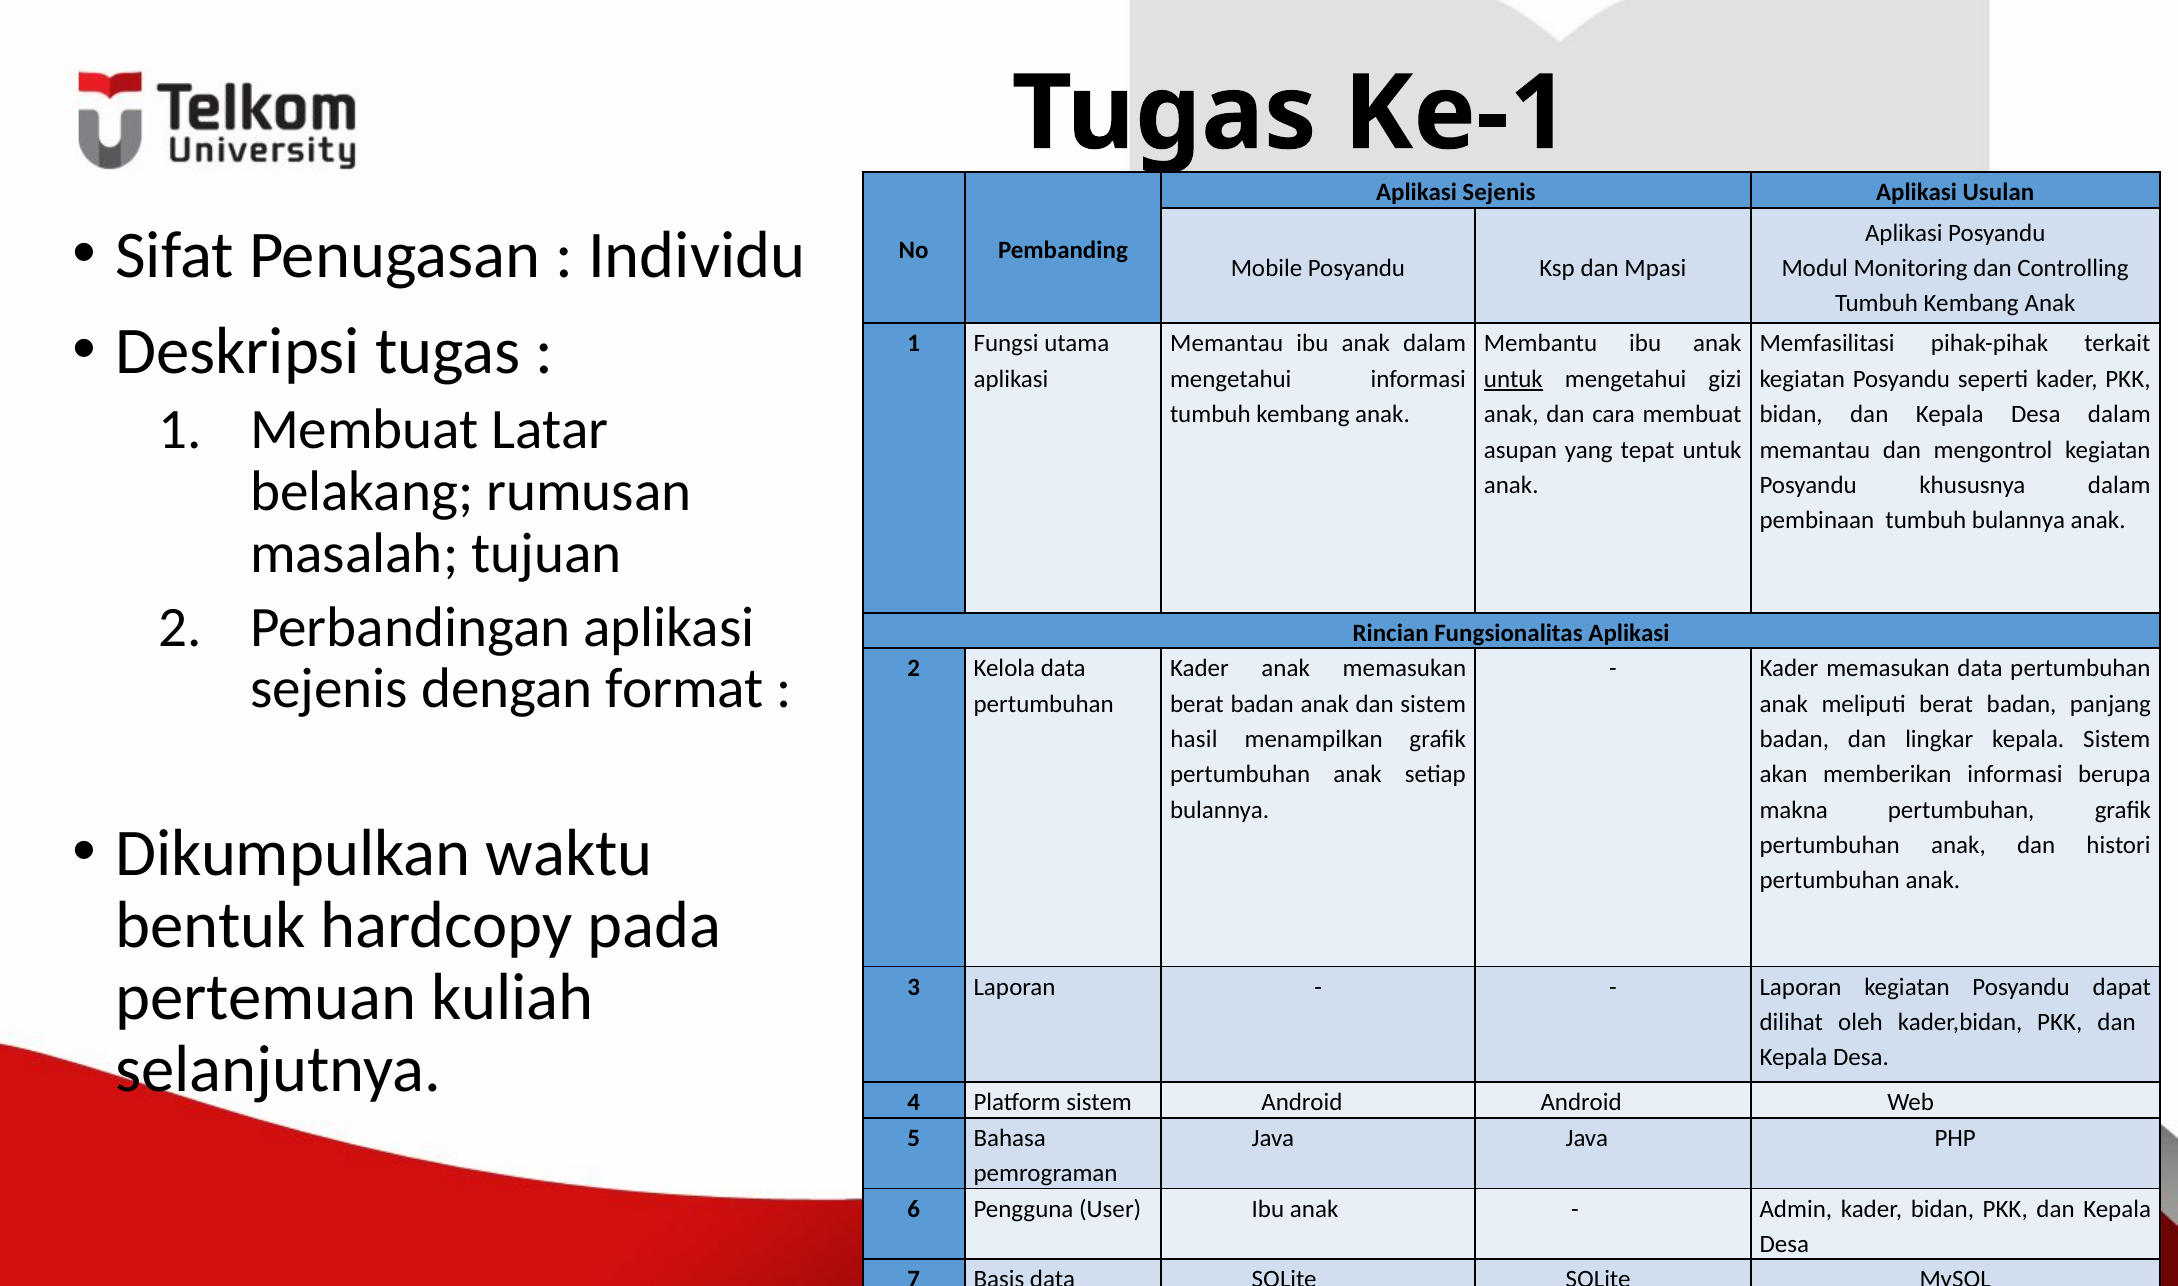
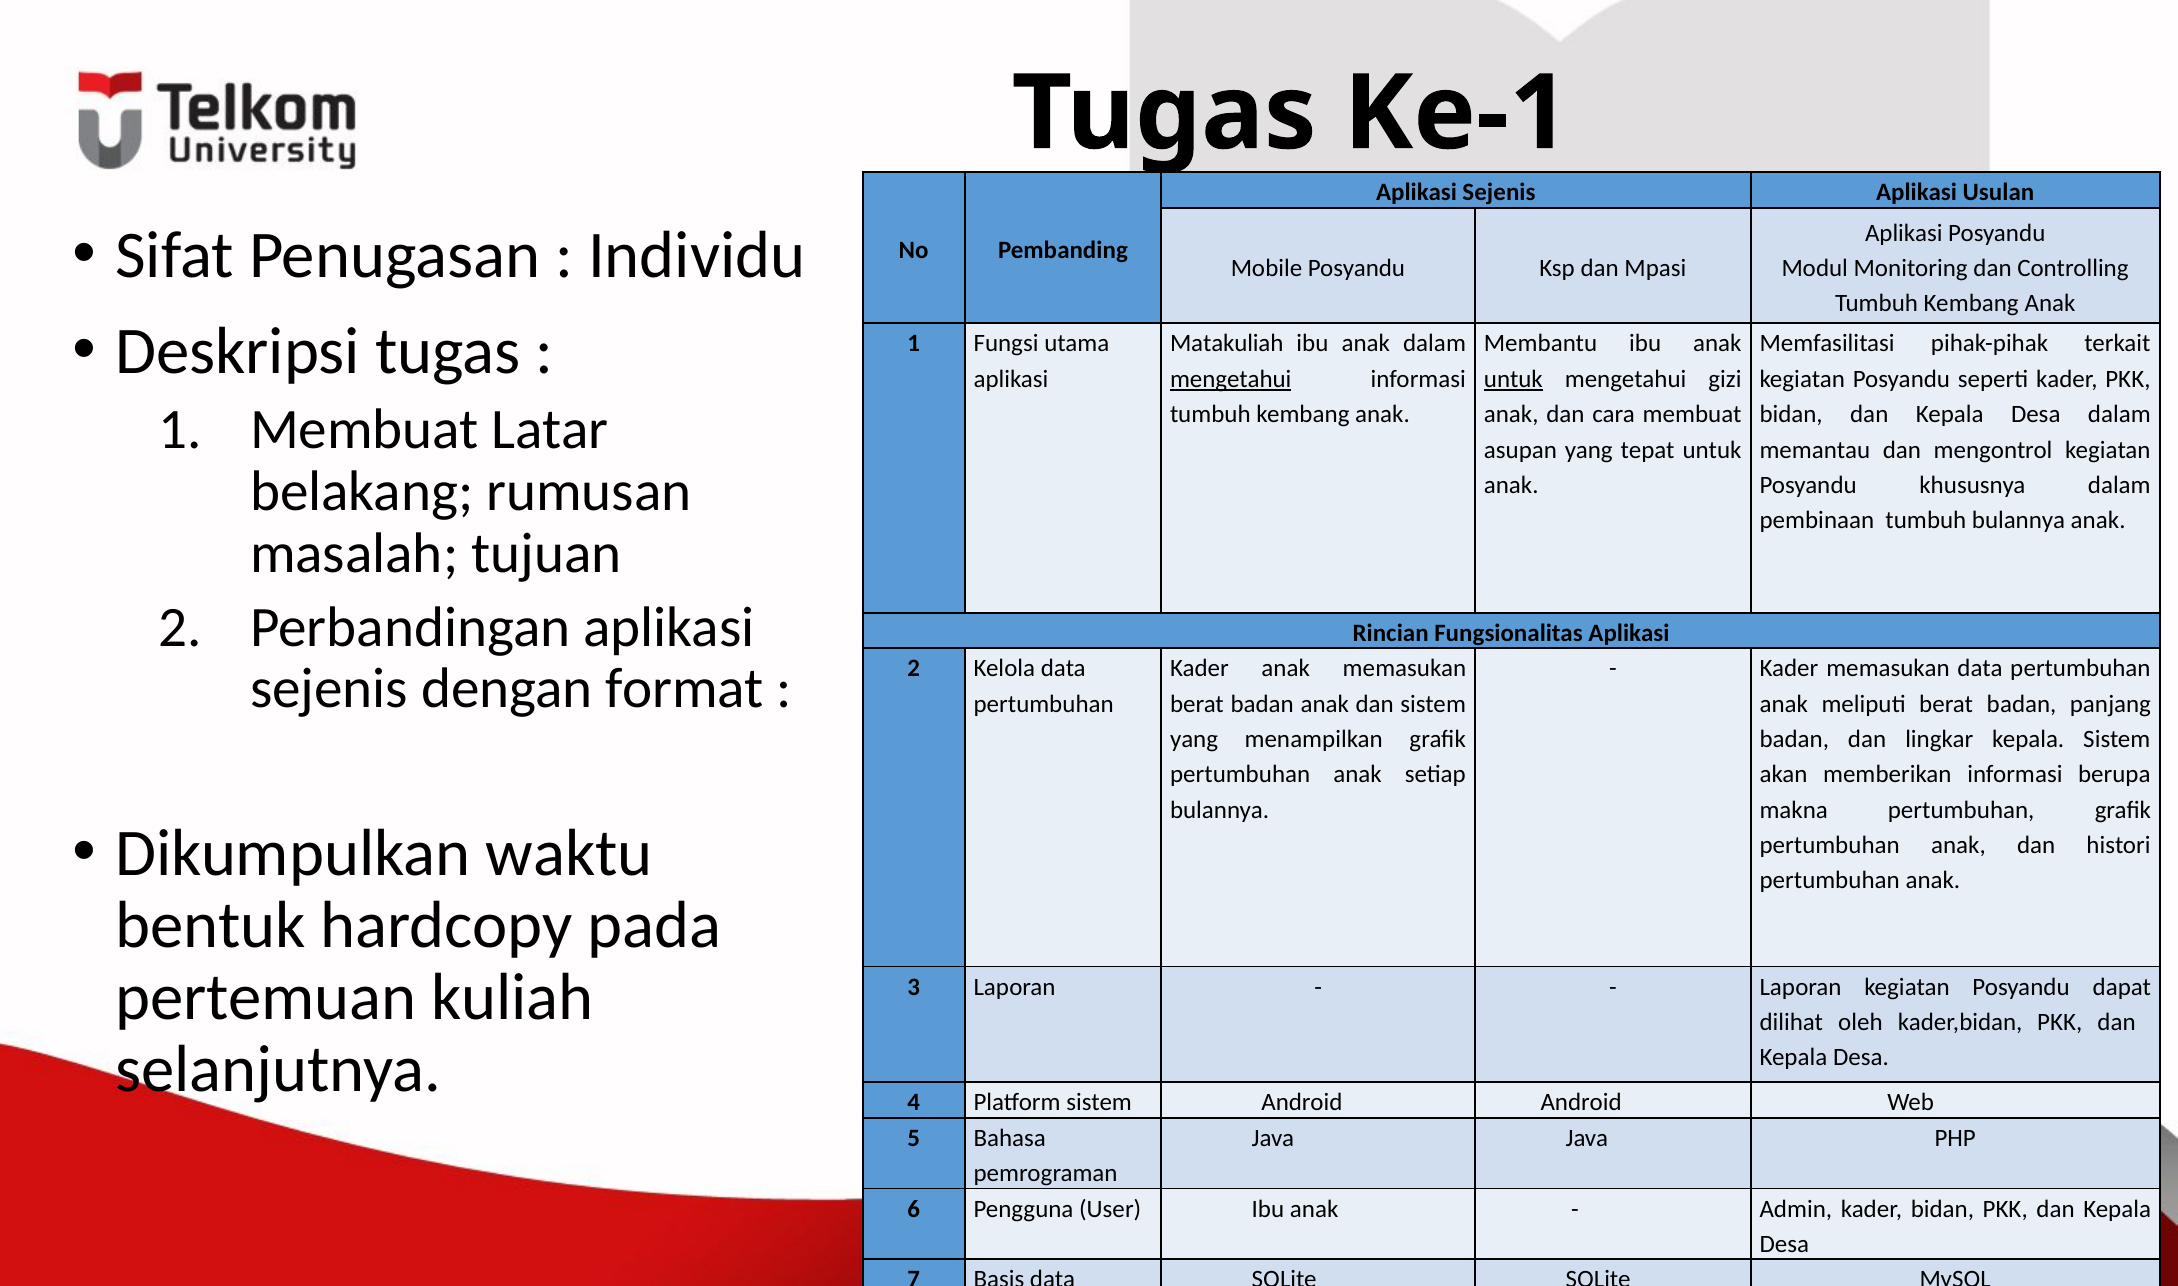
Memantau at (1227, 344): Memantau -> Matakuliah
mengetahui at (1231, 379) underline: none -> present
hasil at (1194, 739): hasil -> yang
